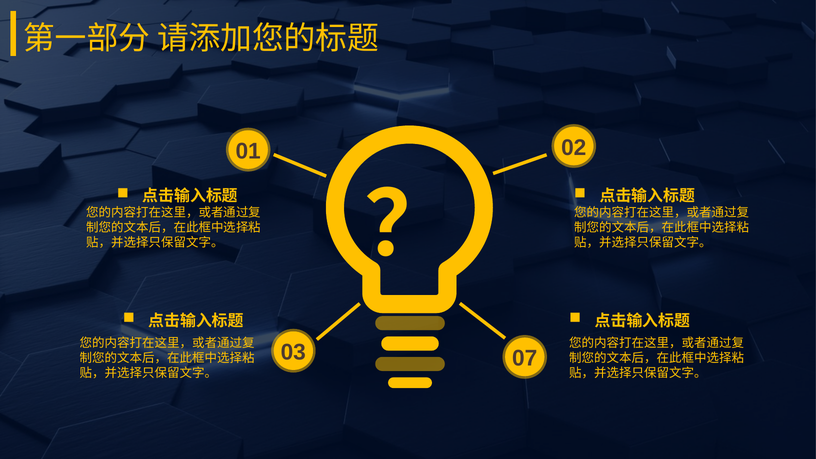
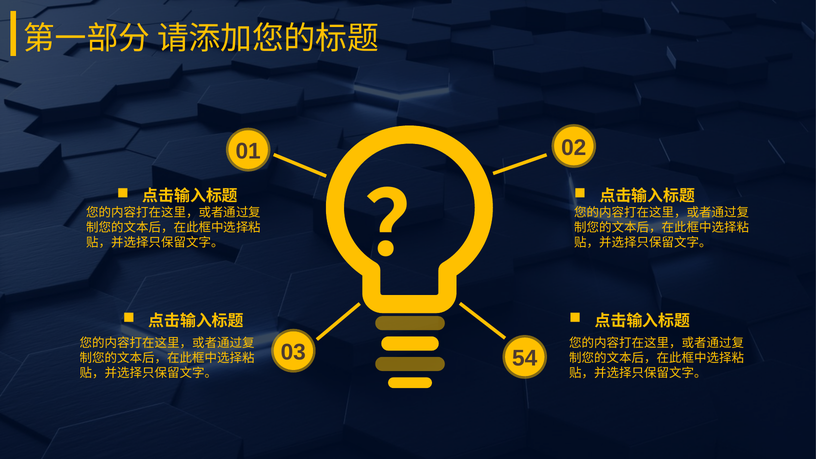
07: 07 -> 54
